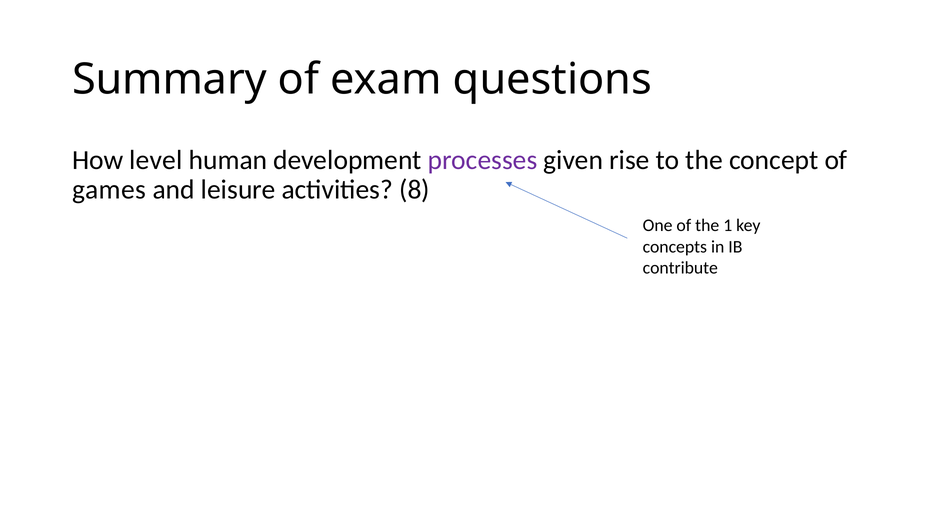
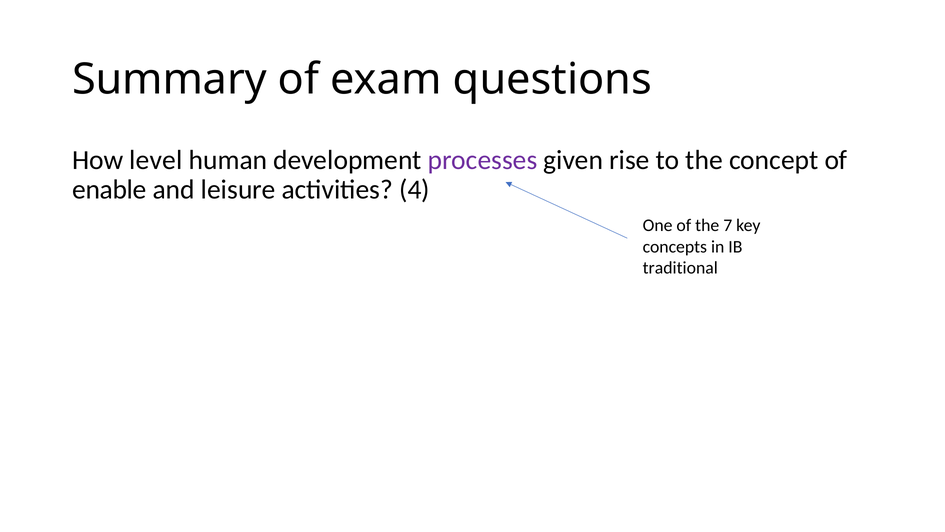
games: games -> enable
8: 8 -> 4
1: 1 -> 7
contribute: contribute -> traditional
